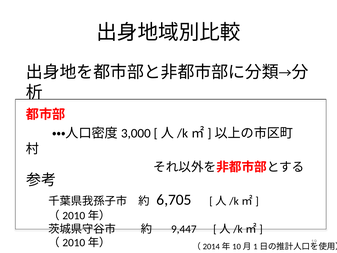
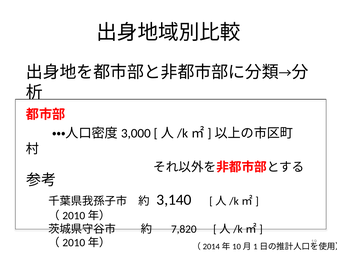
6,705: 6,705 -> 3,140
9,447: 9,447 -> 7,820
